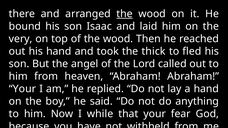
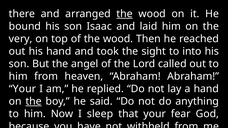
thick: thick -> sight
fled: fled -> into
the at (34, 102) underline: none -> present
while: while -> sleep
